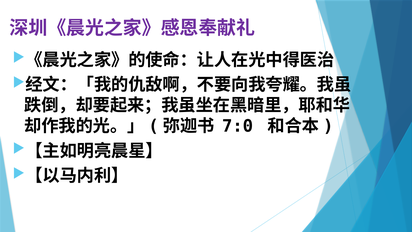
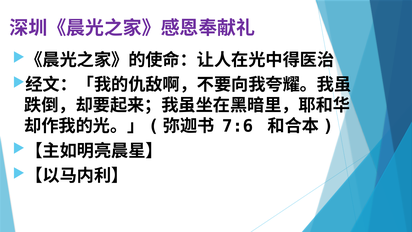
7:0: 7:0 -> 7:6
